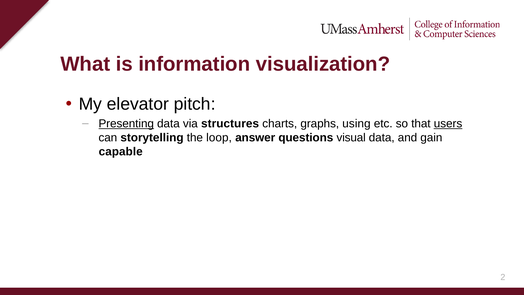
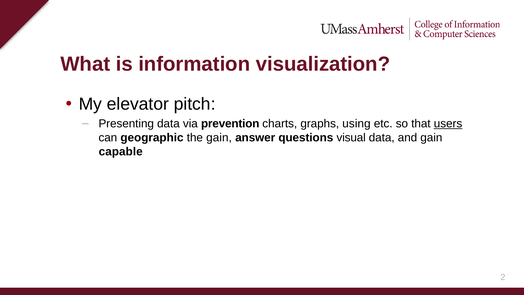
Presenting underline: present -> none
structures: structures -> prevention
storytelling: storytelling -> geographic
the loop: loop -> gain
